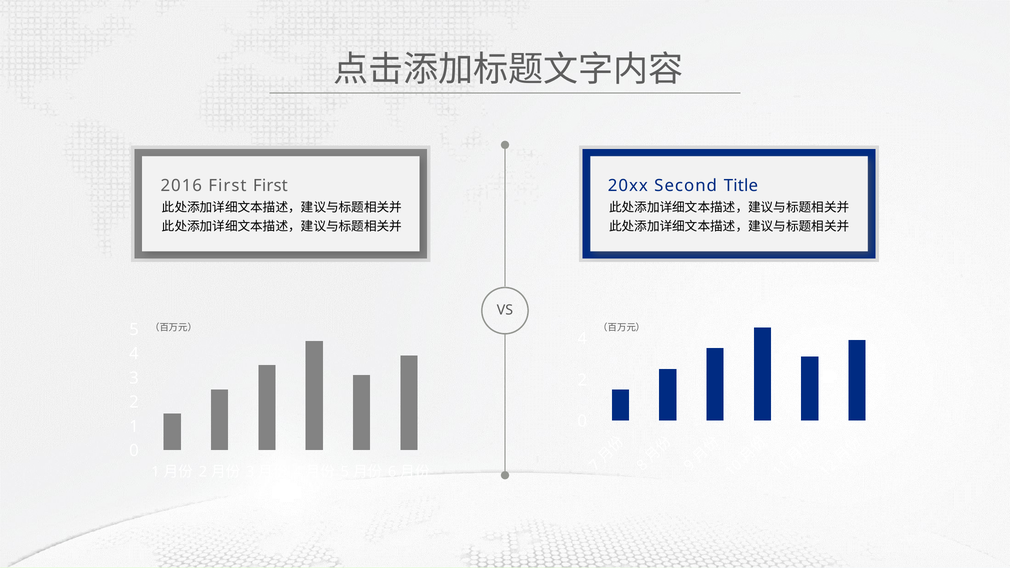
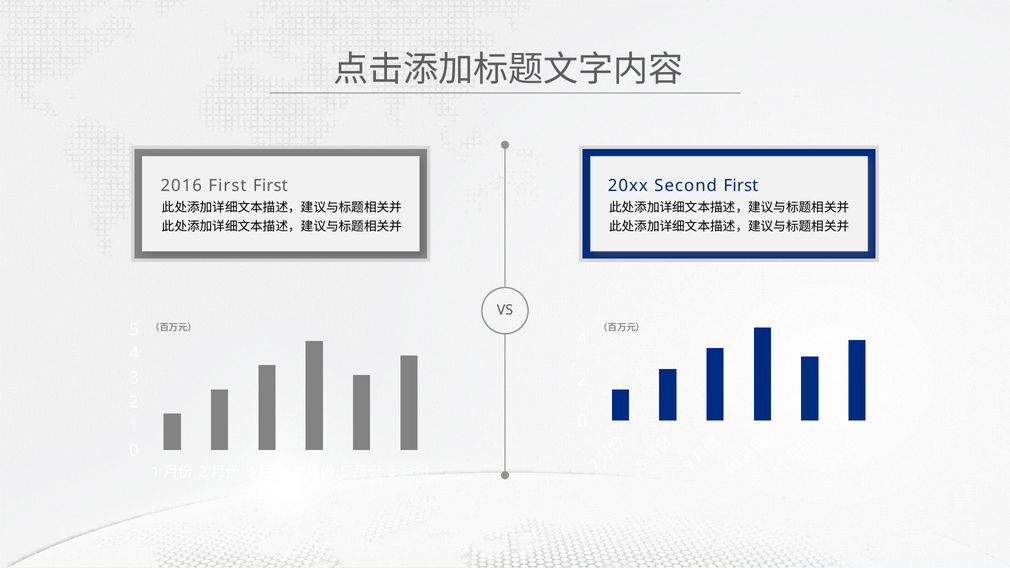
Second Title: Title -> First
